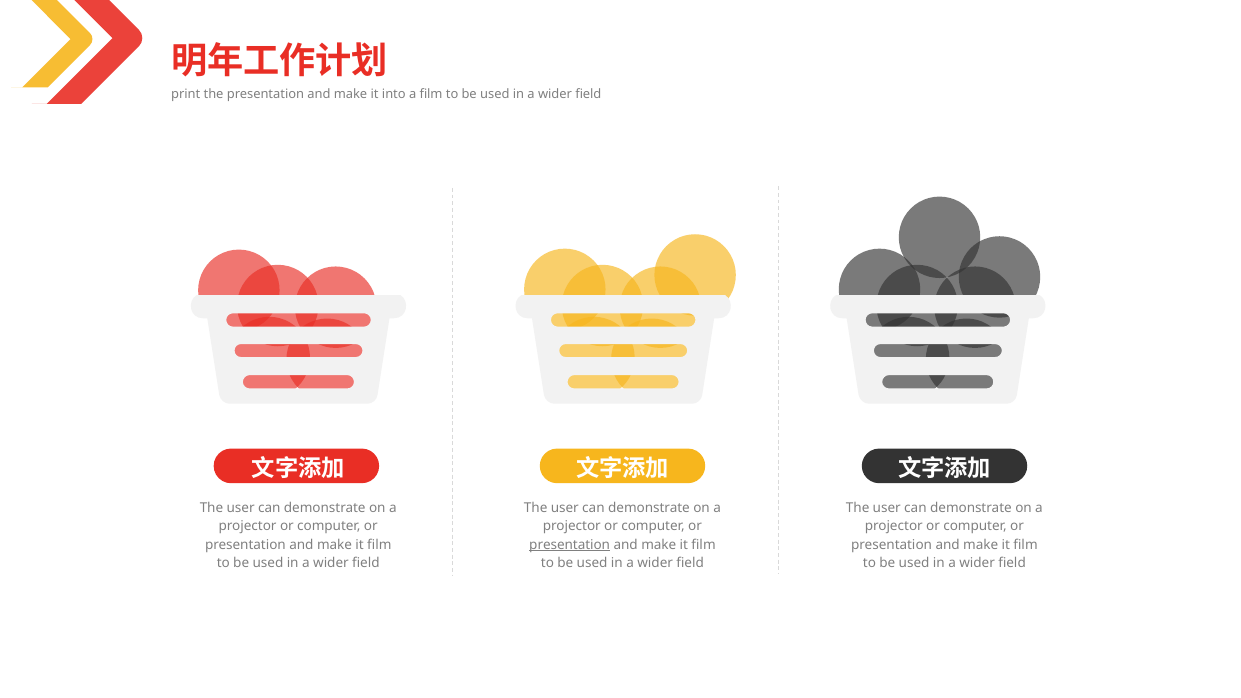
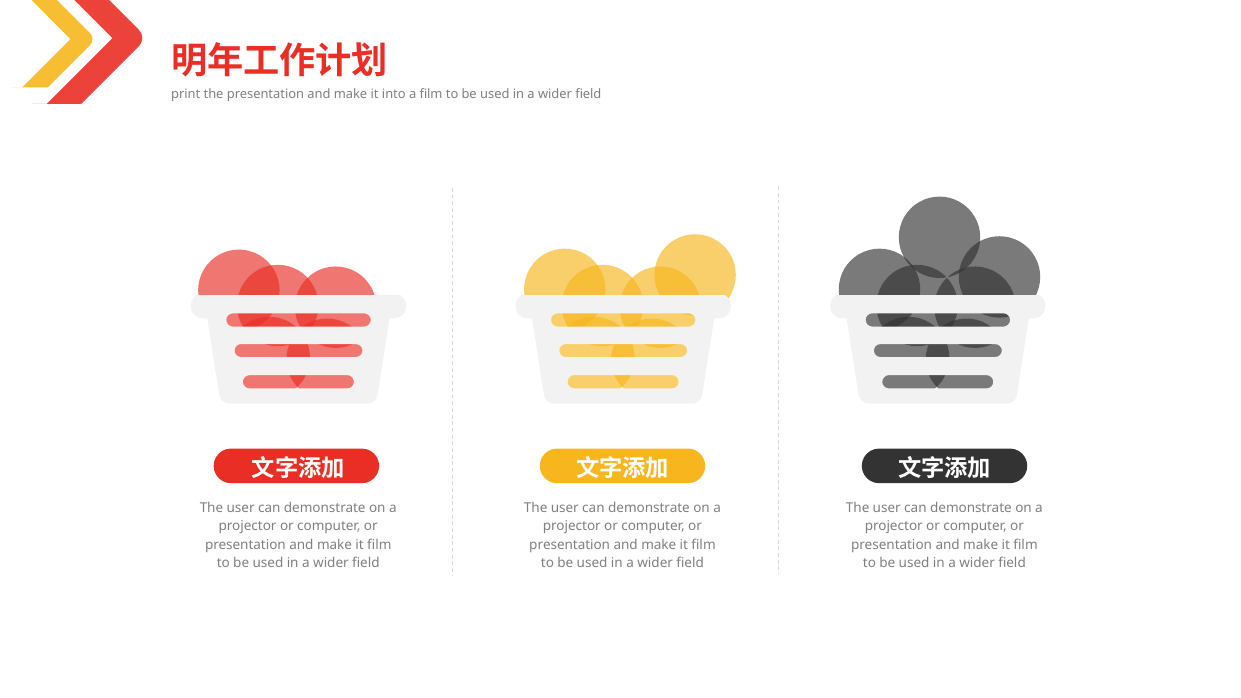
presentation at (570, 545) underline: present -> none
